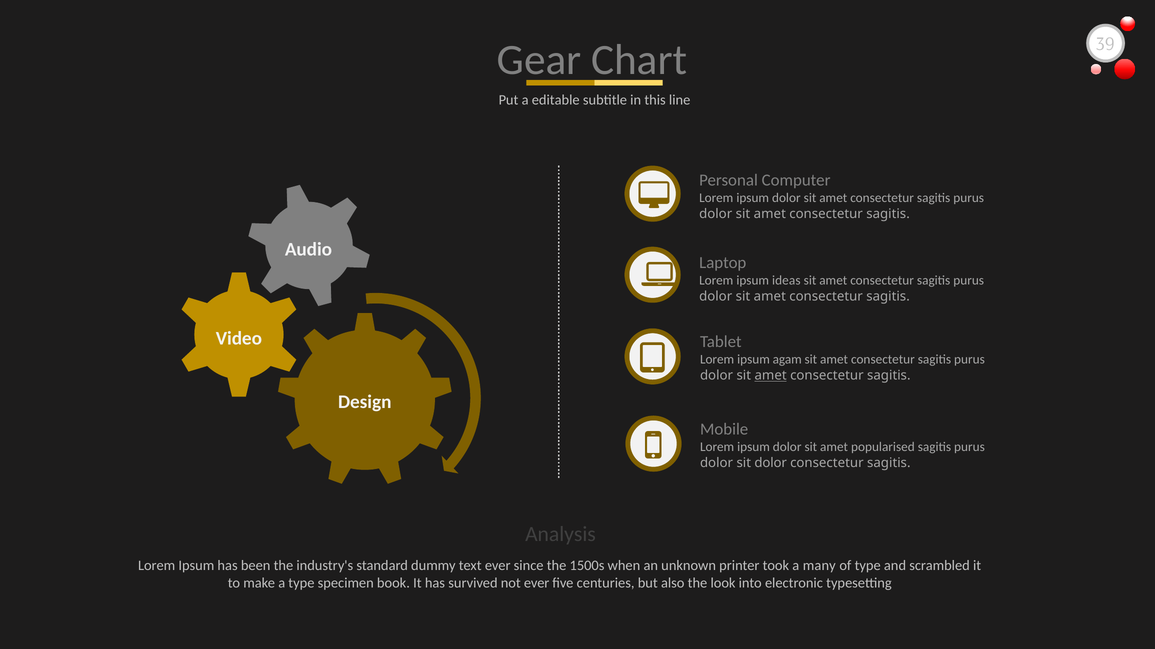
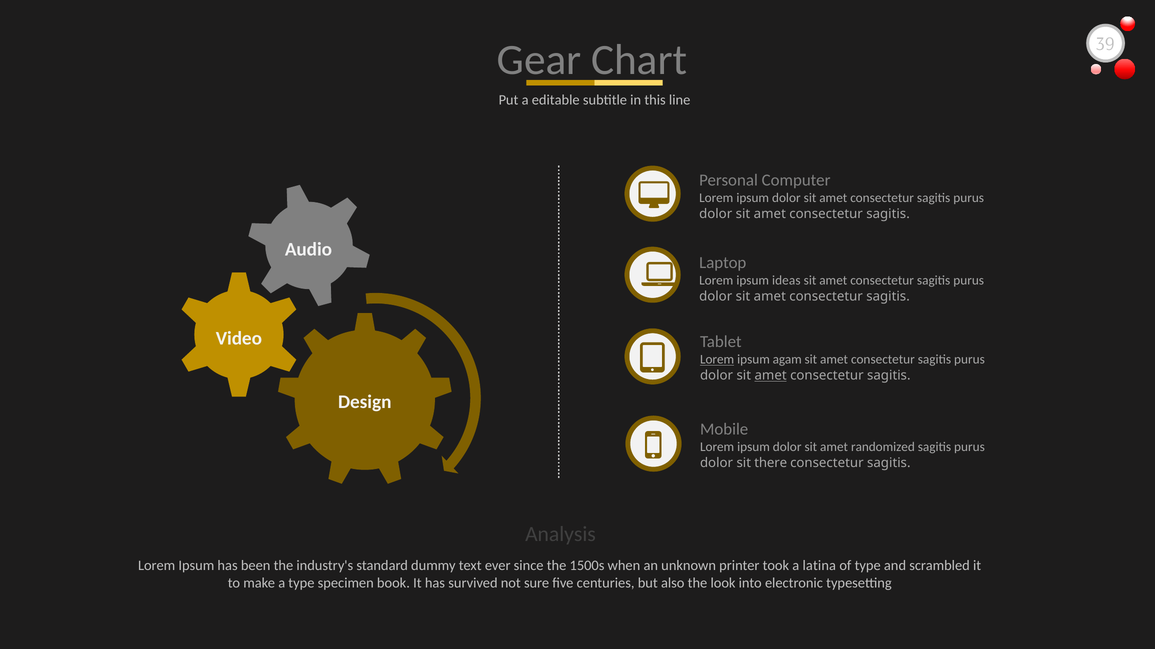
Lorem at (717, 360) underline: none -> present
popularised: popularised -> randomized
sit dolor: dolor -> there
many: many -> latina
not ever: ever -> sure
